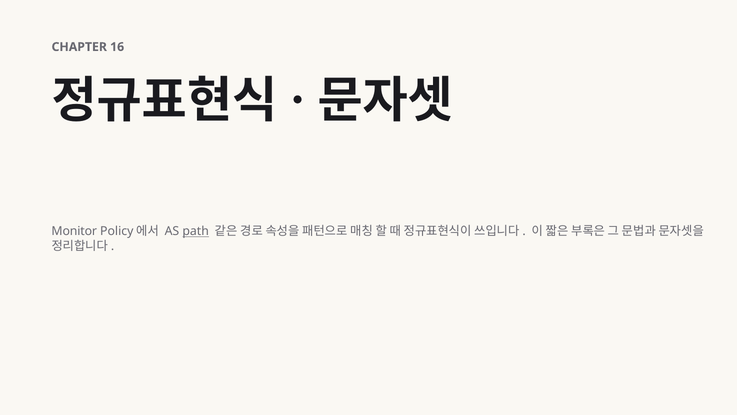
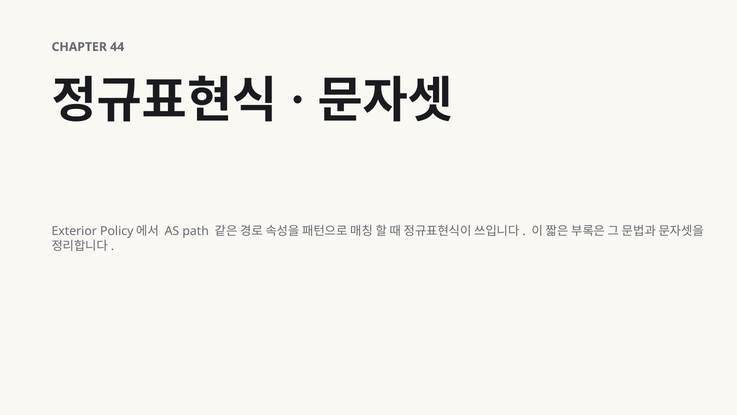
16: 16 -> 44
Monitor: Monitor -> Exterior
path underline: present -> none
